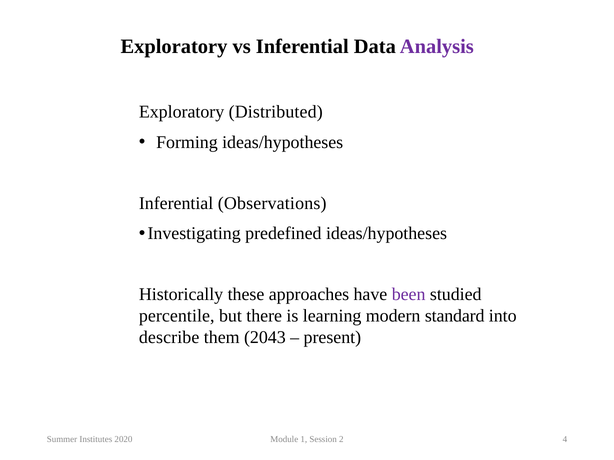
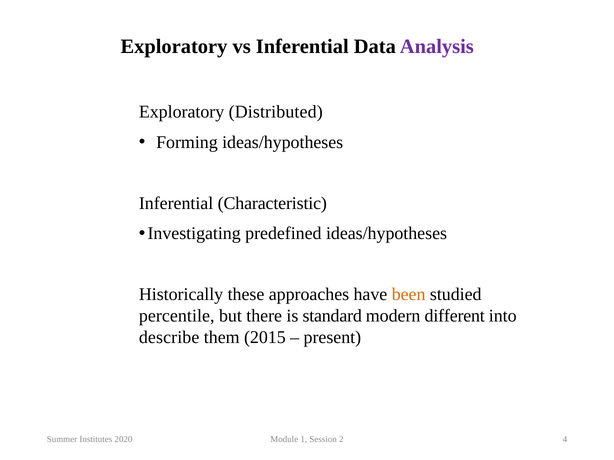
Observations: Observations -> Characteristic
been colour: purple -> orange
learning: learning -> standard
standard: standard -> different
2043: 2043 -> 2015
